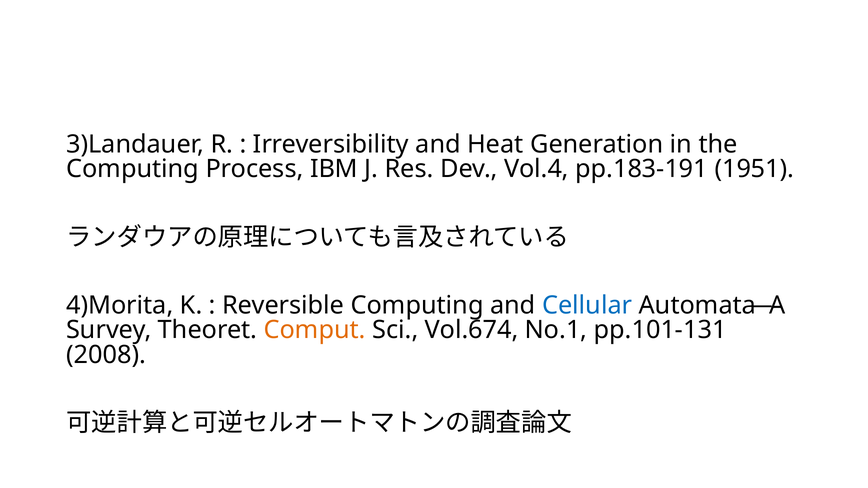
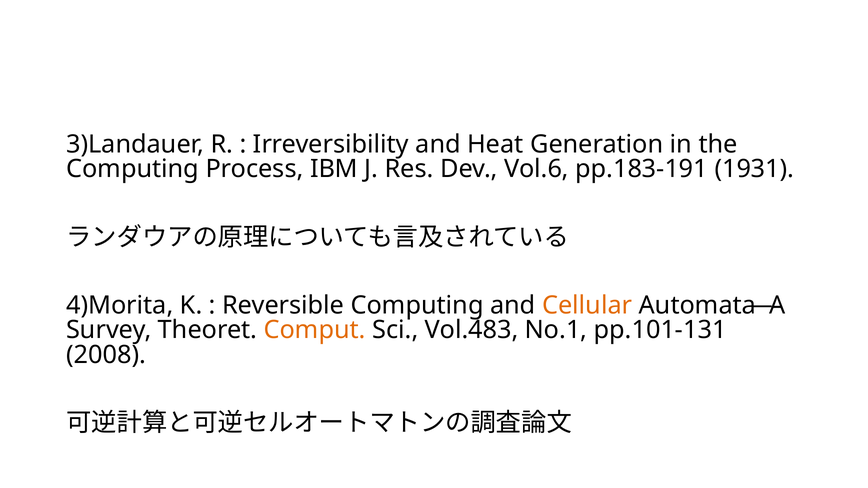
Vol.4: Vol.4 -> Vol.6
1951: 1951 -> 1931
Cellular colour: blue -> orange
Vol.674: Vol.674 -> Vol.483
